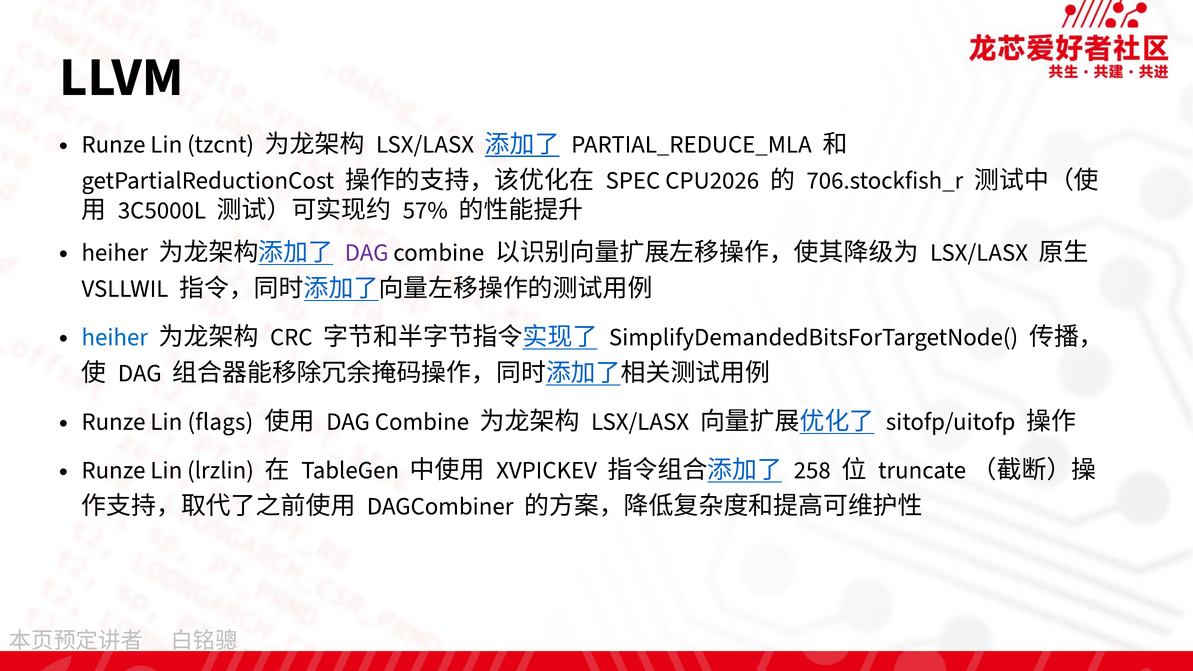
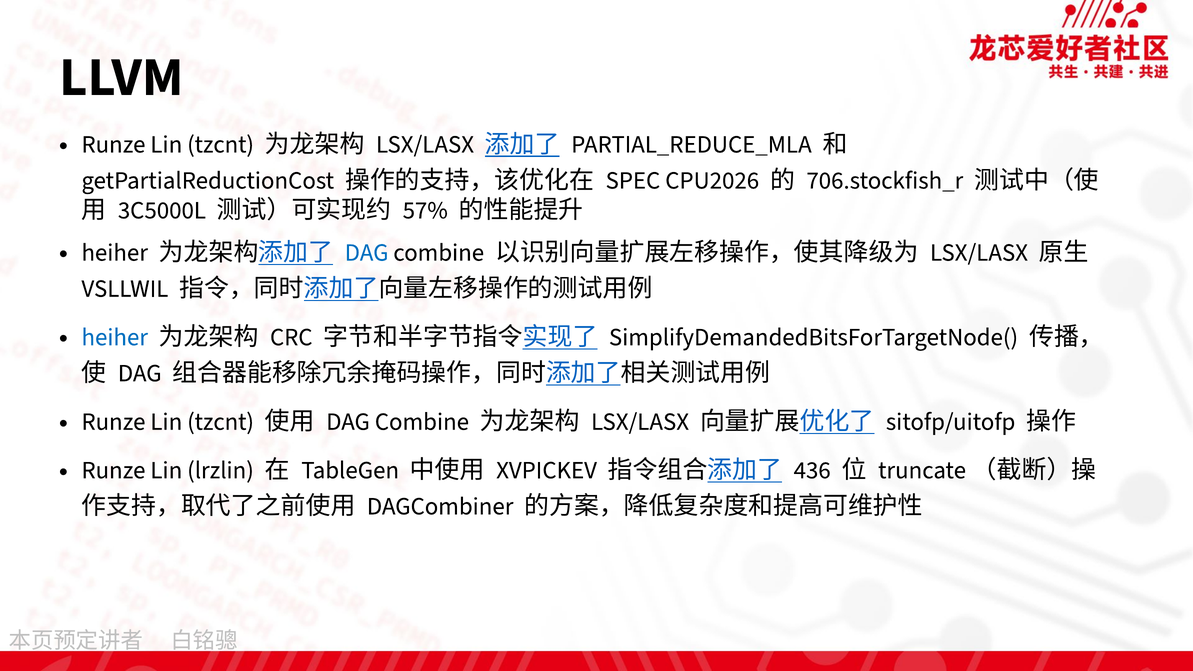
DAG at (367, 253) colour: purple -> blue
flags at (220, 422): flags -> tzcnt
258: 258 -> 436
